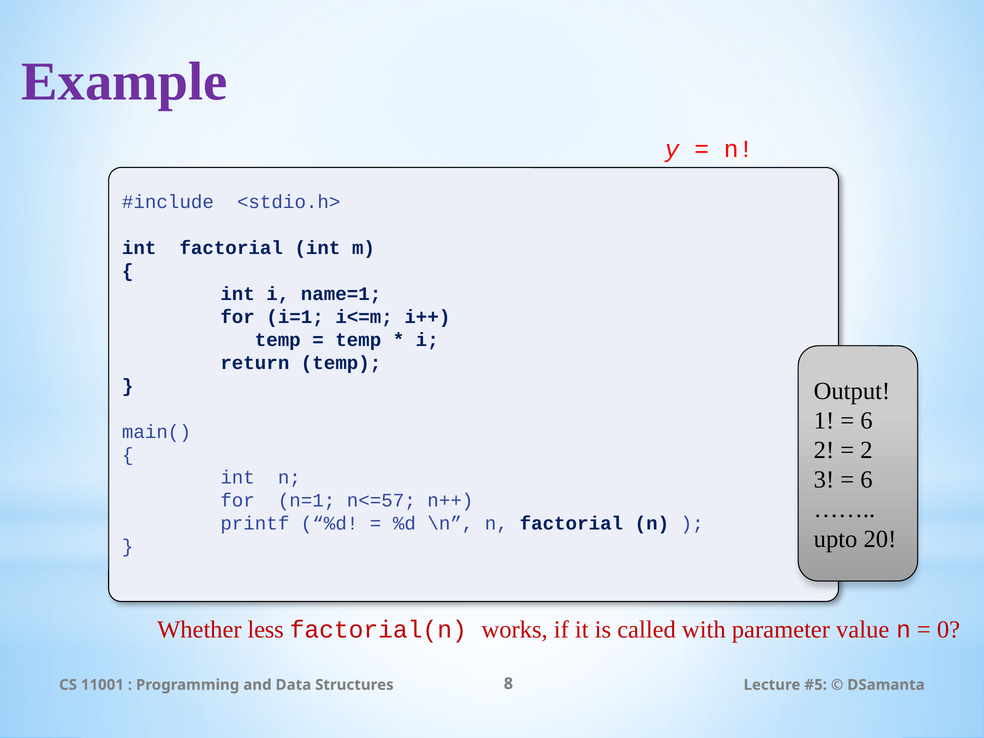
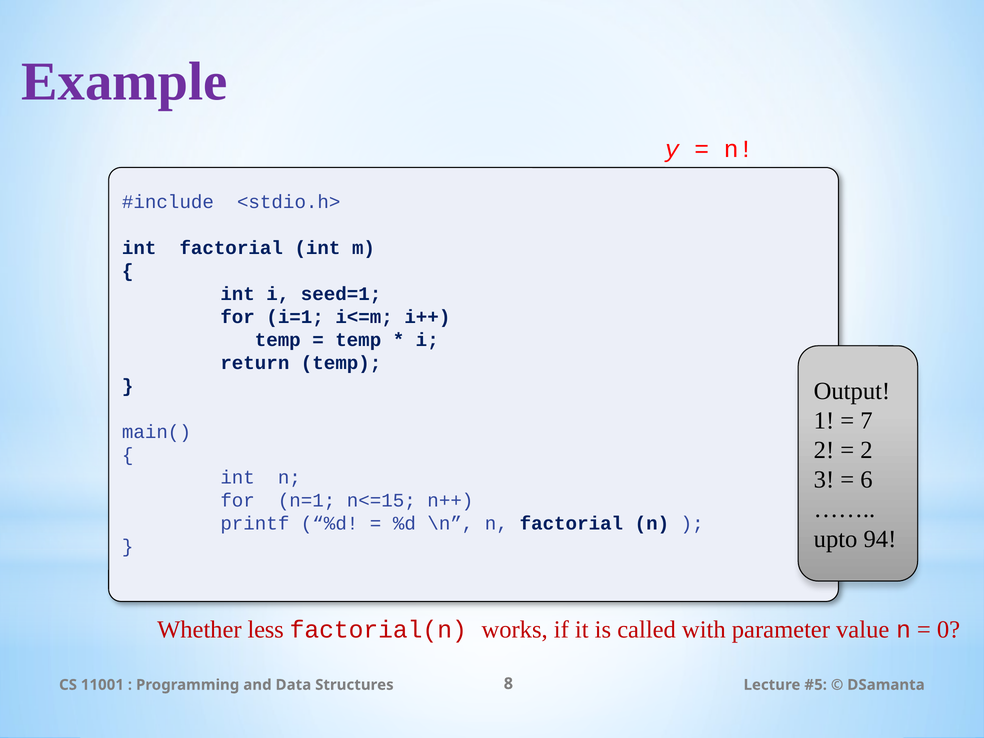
name=1: name=1 -> seed=1
6 at (866, 421): 6 -> 7
n<=57: n<=57 -> n<=15
20: 20 -> 94
